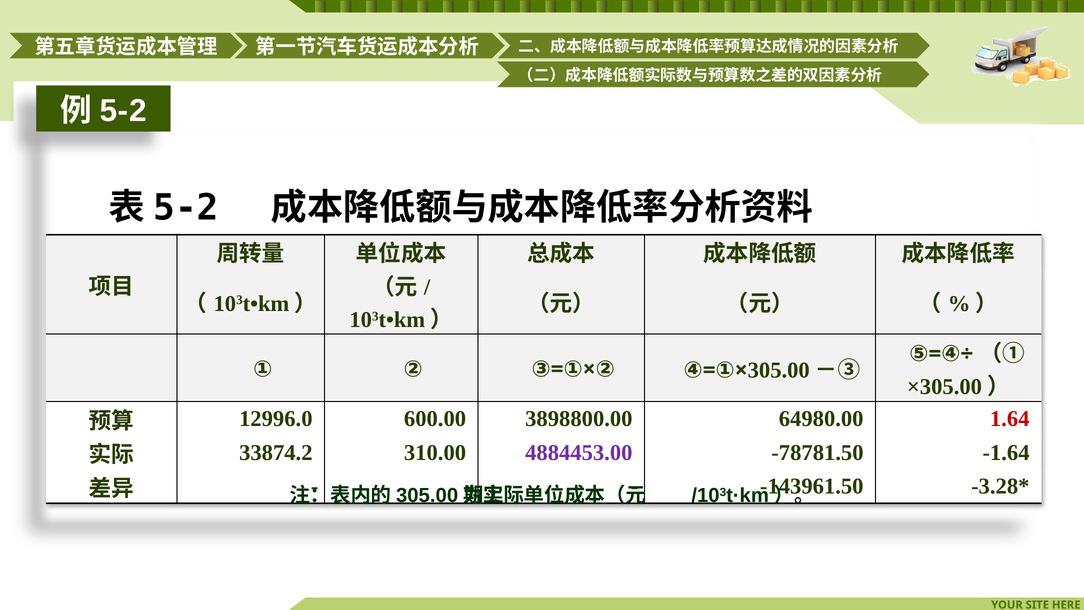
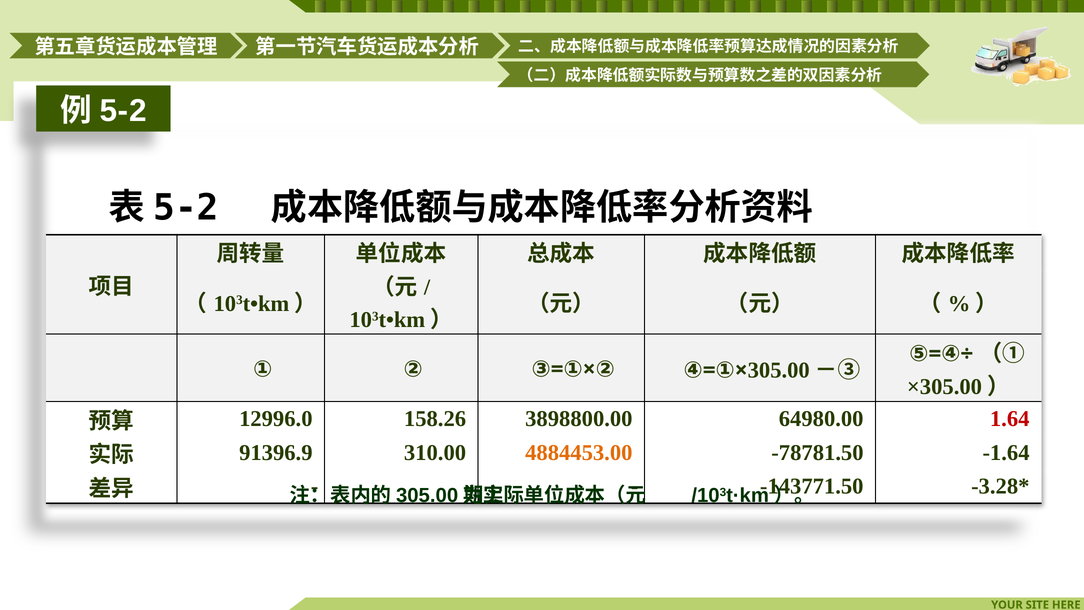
600.00: 600.00 -> 158.26
33874.2: 33874.2 -> 91396.9
4884453.00 colour: purple -> orange
-143961.50: -143961.50 -> -143771.50
